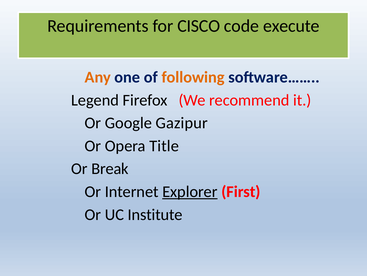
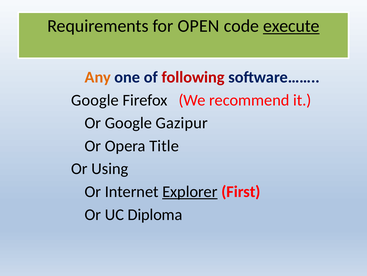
CISCO: CISCO -> OPEN
execute underline: none -> present
following colour: orange -> red
Legend at (95, 100): Legend -> Google
Break: Break -> Using
Institute: Institute -> Diploma
